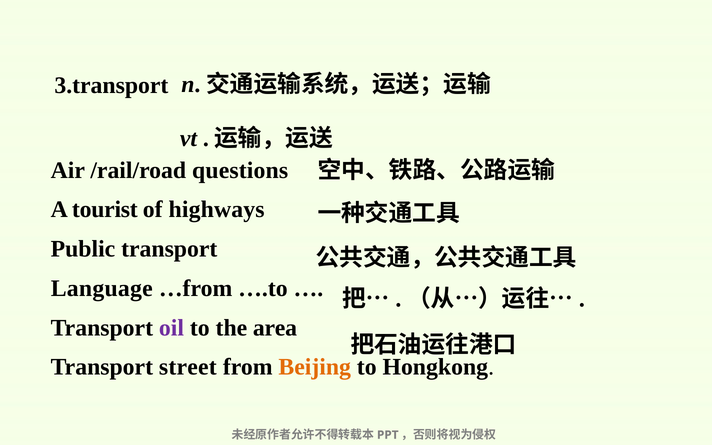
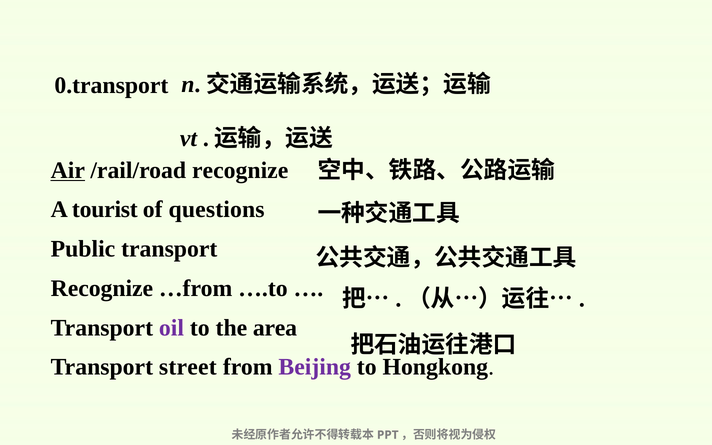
3.transport: 3.transport -> 0.transport
Air underline: none -> present
/rail/road questions: questions -> recognize
highways: highways -> questions
Language at (102, 288): Language -> Recognize
Beijing colour: orange -> purple
